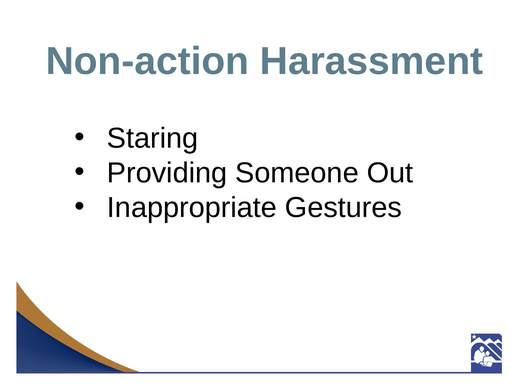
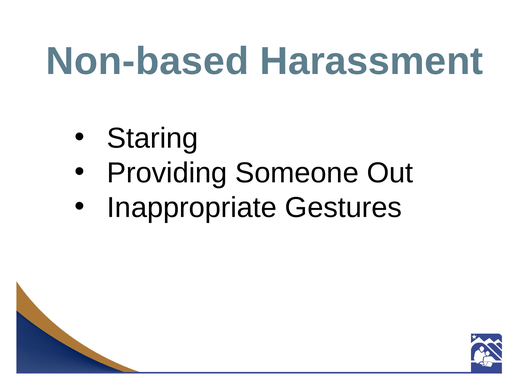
Non-action: Non-action -> Non-based
